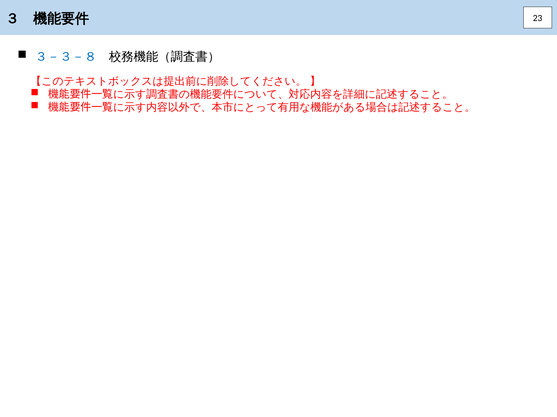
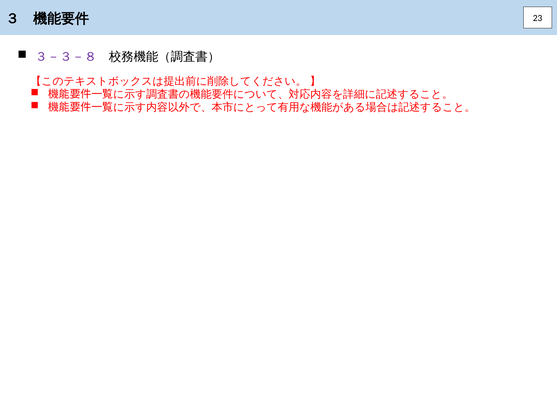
３－３－８ colour: blue -> purple
